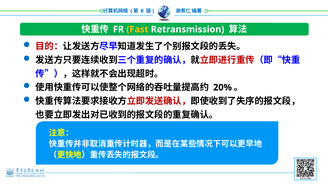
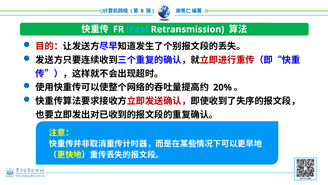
Fast colour: yellow -> light blue
